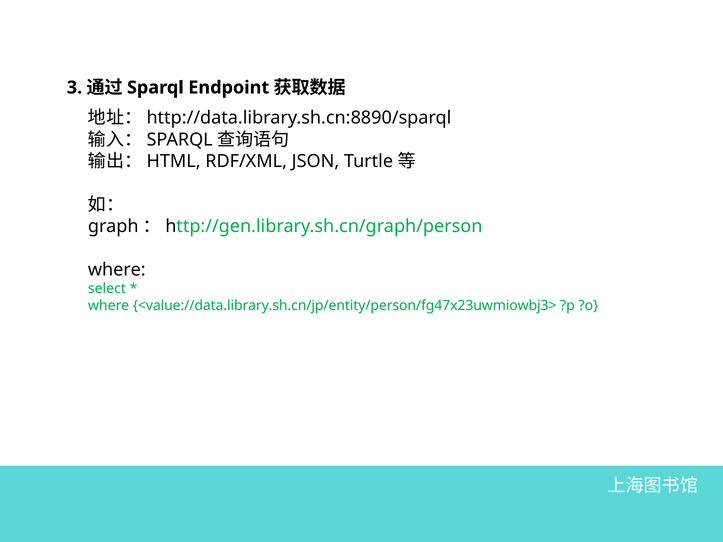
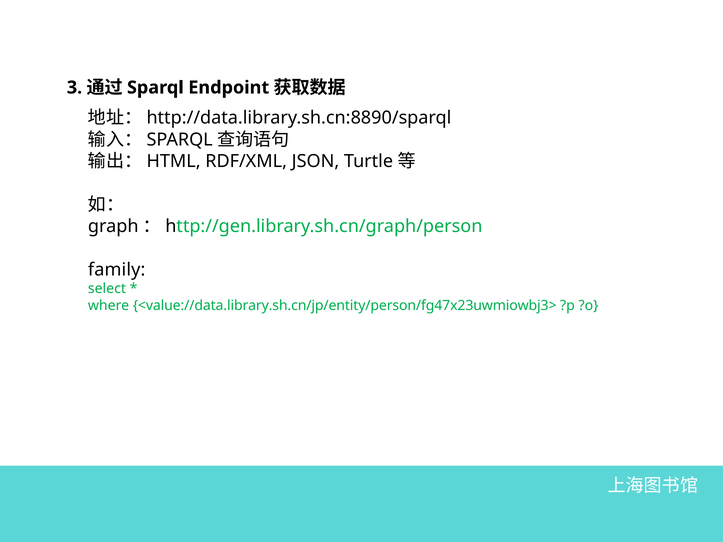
where at (117, 270): where -> family
